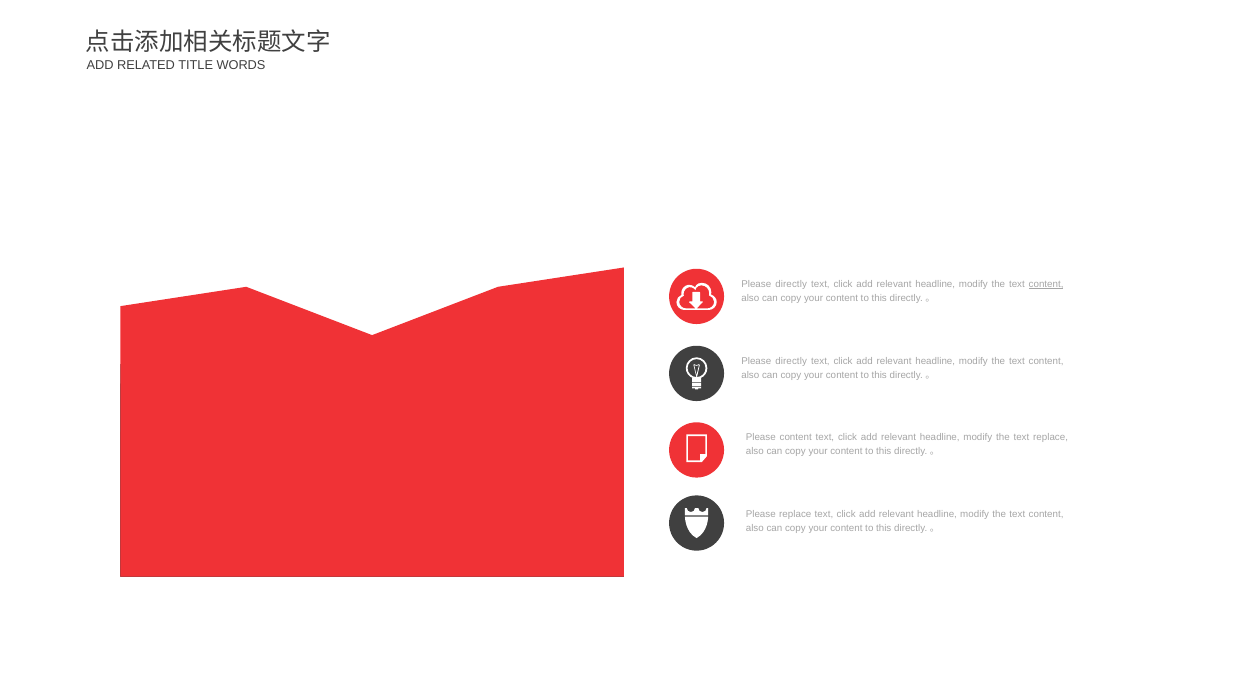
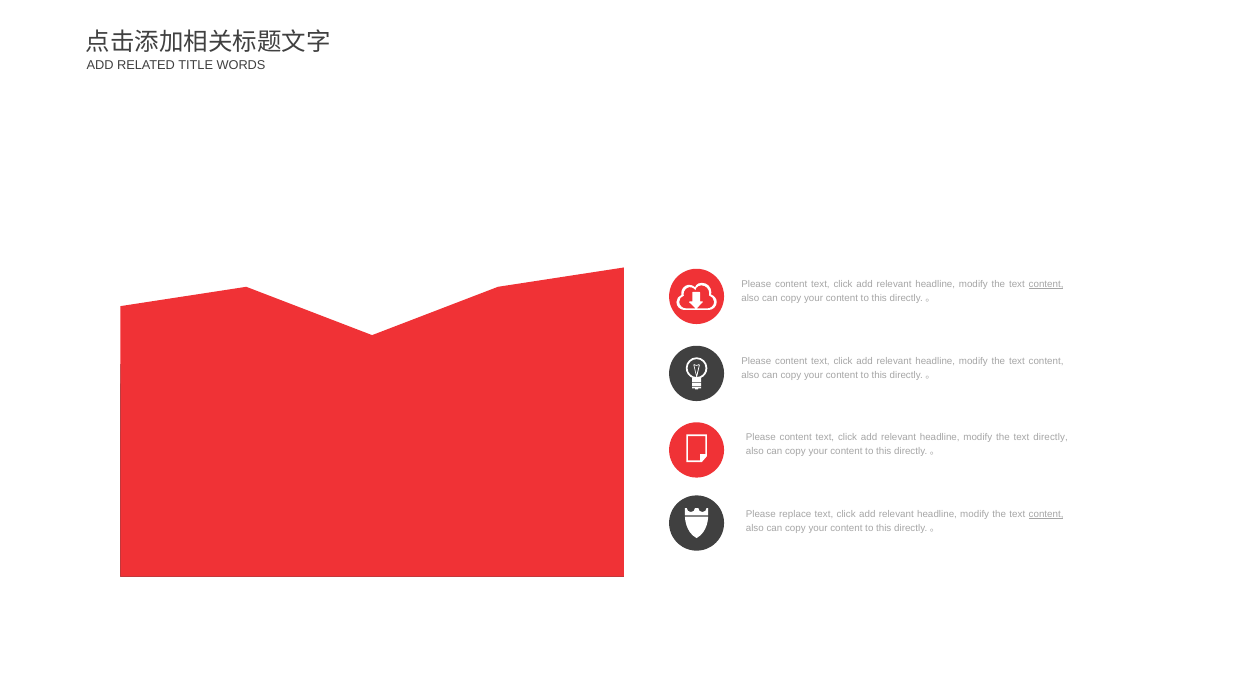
directly at (791, 285): directly -> content
directly at (791, 361): directly -> content
text replace: replace -> directly
content at (1046, 515) underline: none -> present
